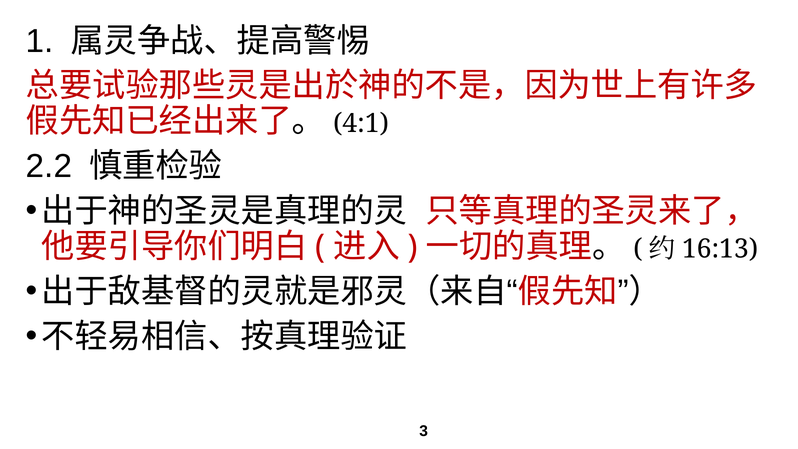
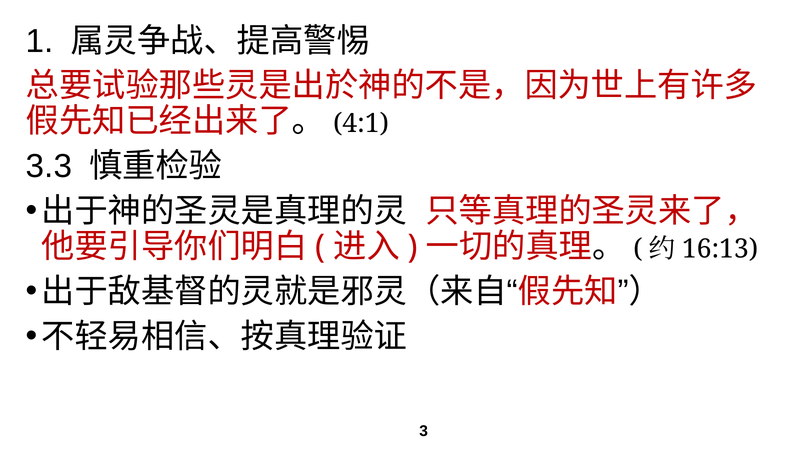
2.2: 2.2 -> 3.3
